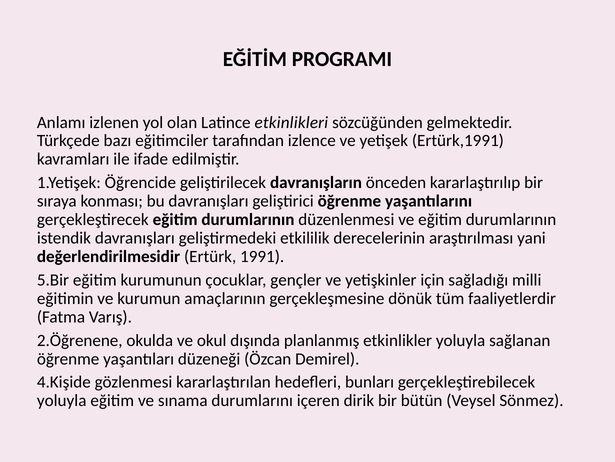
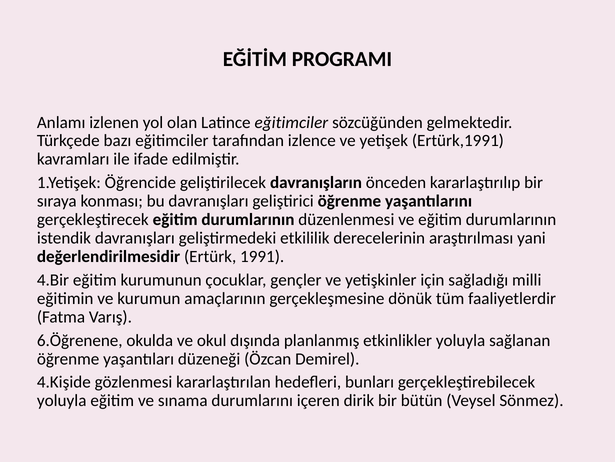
Latince etkinlikleri: etkinlikleri -> eğitimciler
5.Bir: 5.Bir -> 4.Bir
2.Öğrenene: 2.Öğrenene -> 6.Öğrenene
